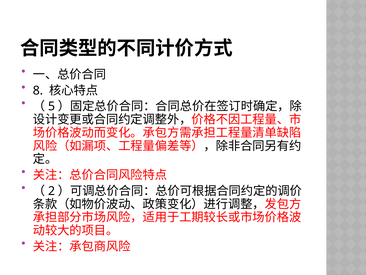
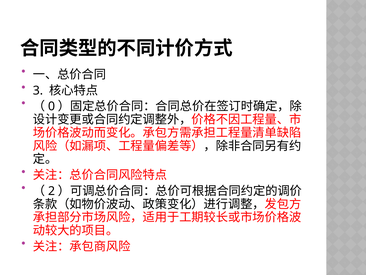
8: 8 -> 3
5: 5 -> 0
